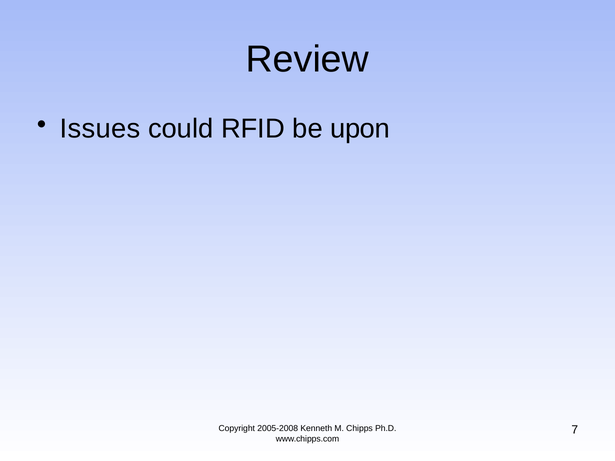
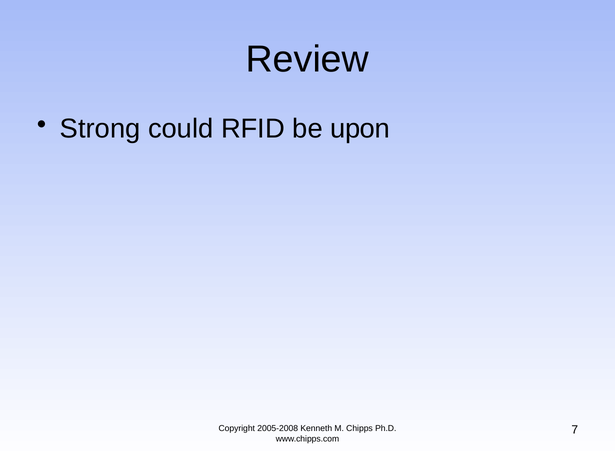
Issues: Issues -> Strong
